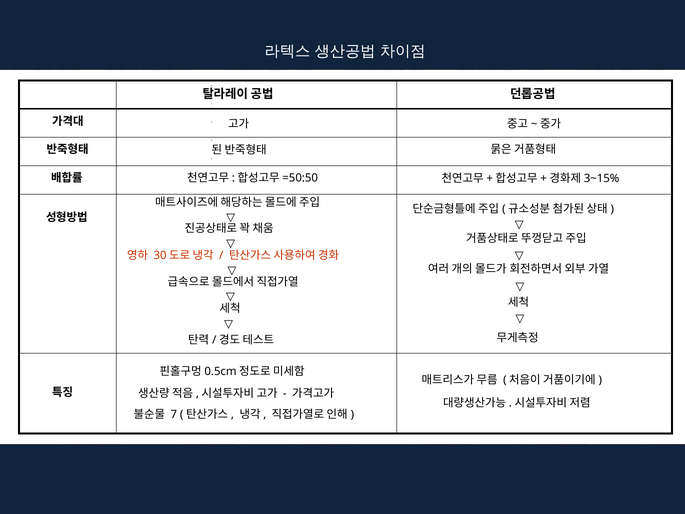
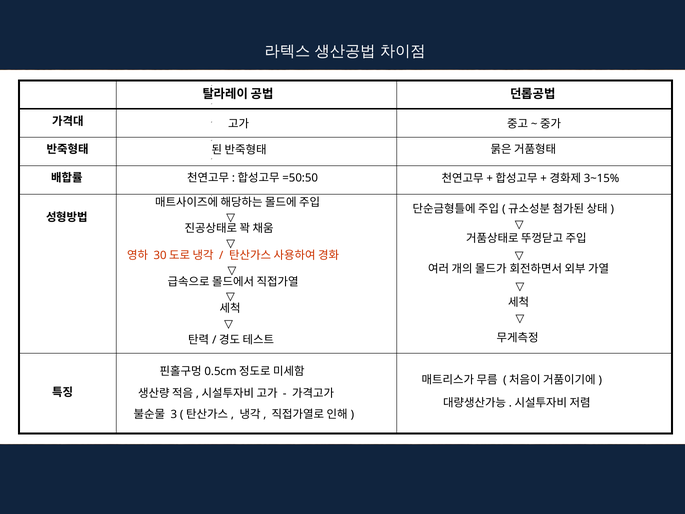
7: 7 -> 3
